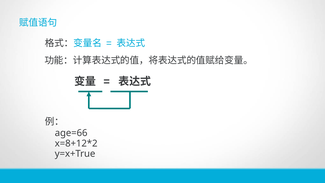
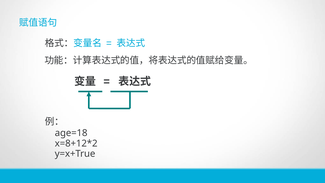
age=66: age=66 -> age=18
